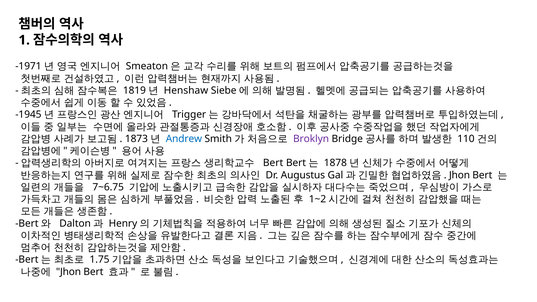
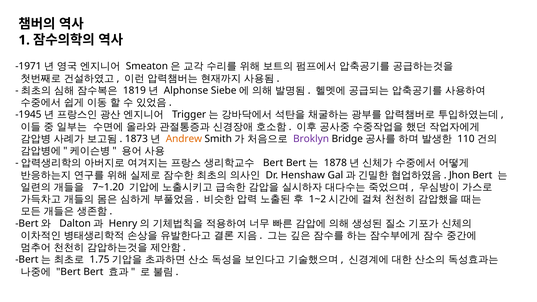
Henshaw: Henshaw -> Alphonse
Andrew colour: blue -> orange
Augustus: Augustus -> Henshaw
7~6.75: 7~6.75 -> 7~1.20
Jhon at (69, 272): Jhon -> Bert
